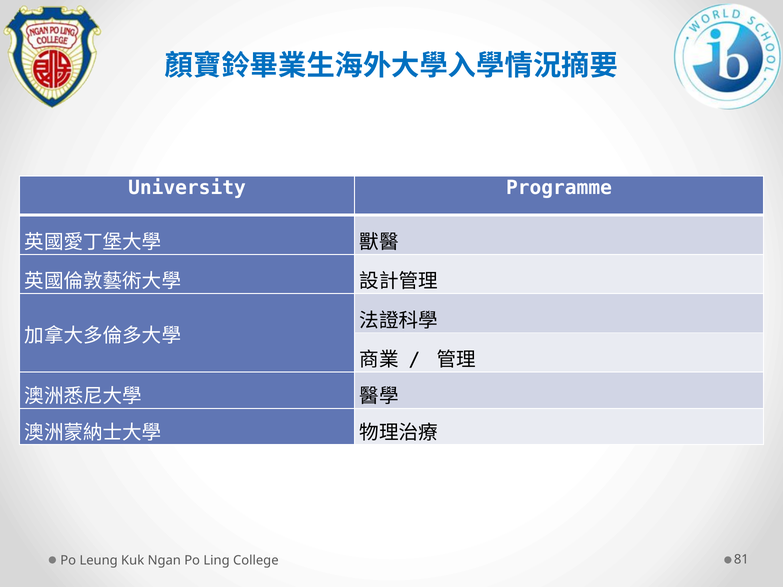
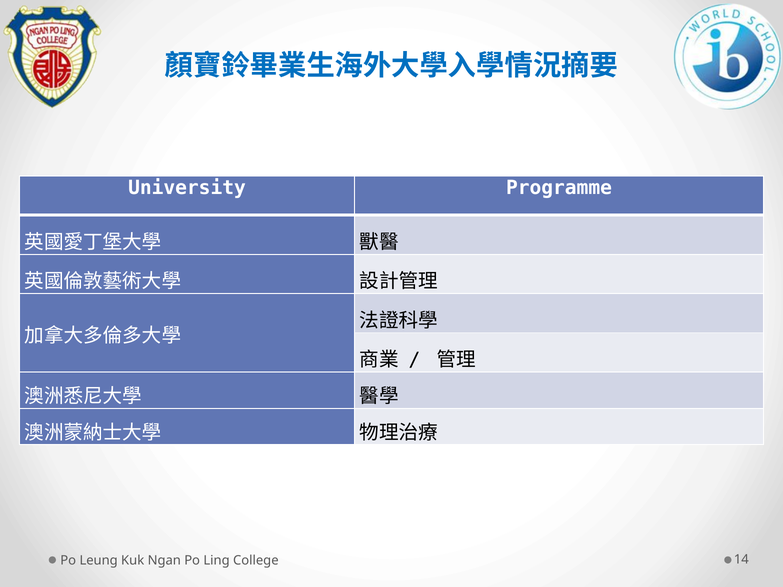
81: 81 -> 14
